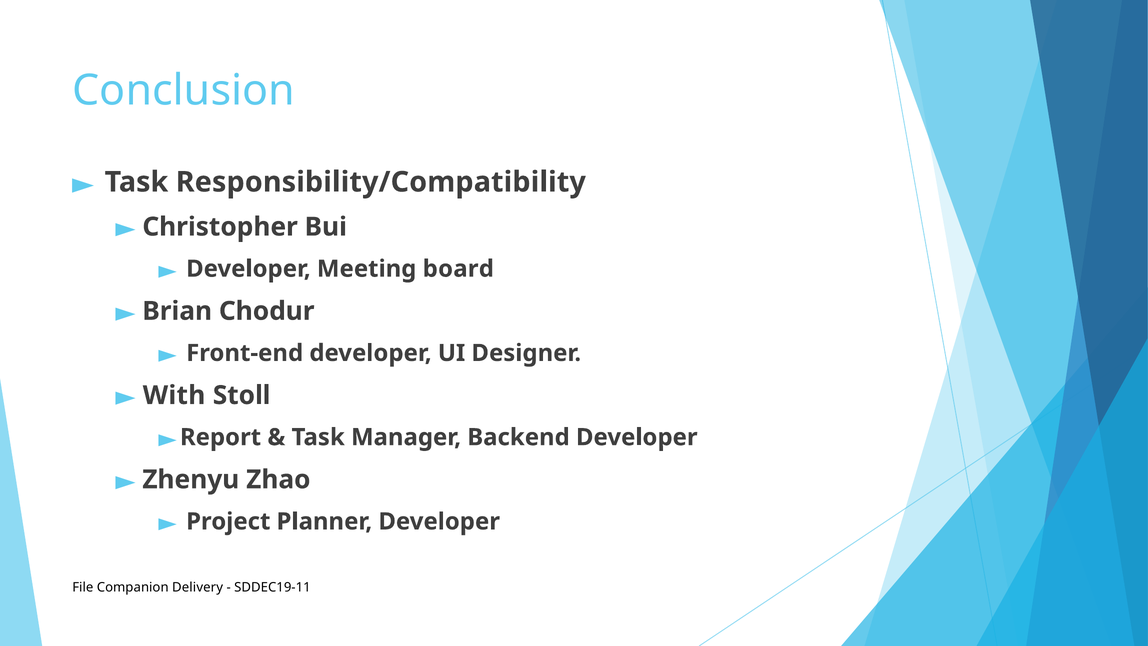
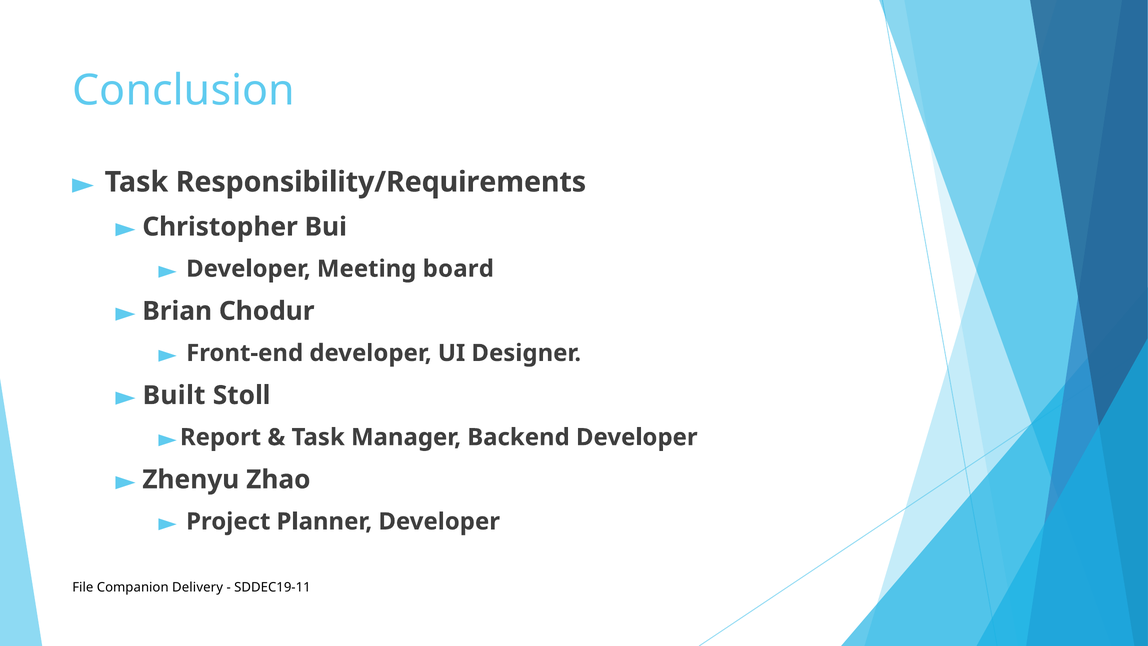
Responsibility/Compatibility: Responsibility/Compatibility -> Responsibility/Requirements
With: With -> Built
